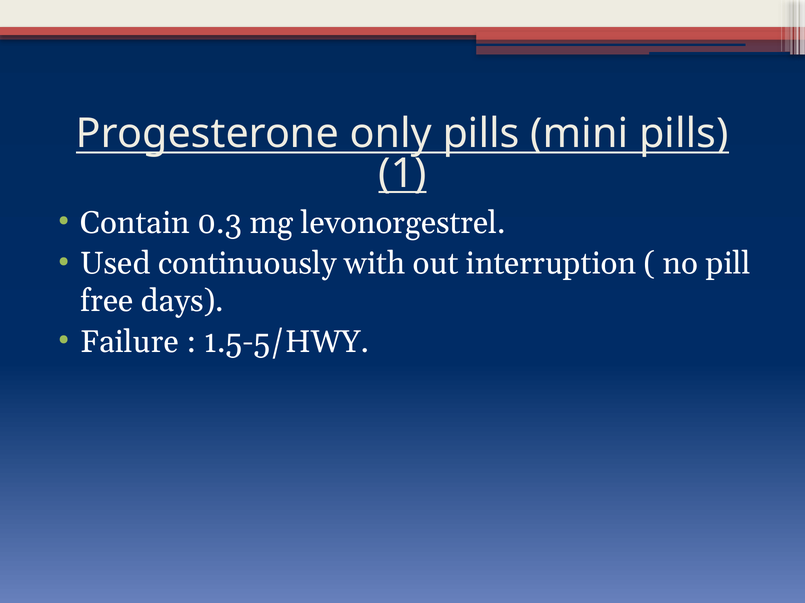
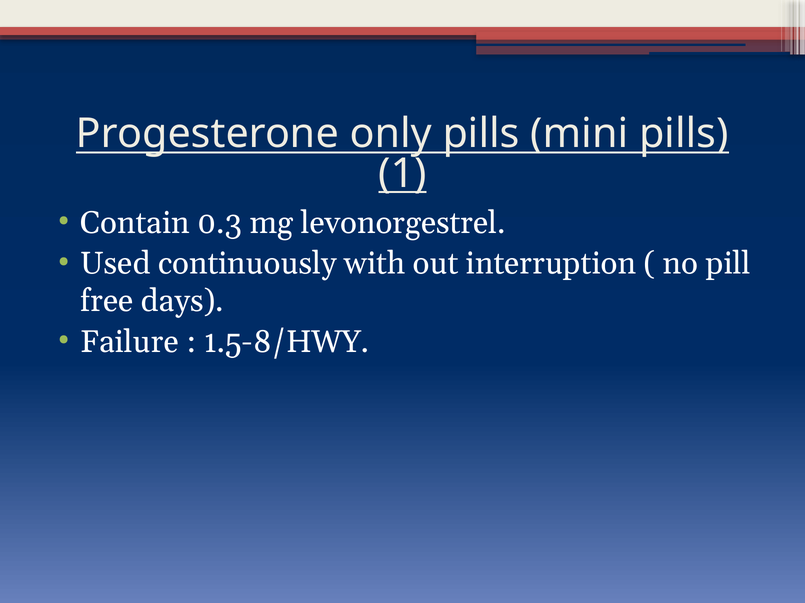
1.5-5/HWY: 1.5-5/HWY -> 1.5-8/HWY
